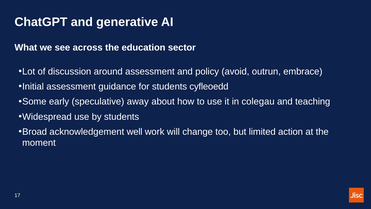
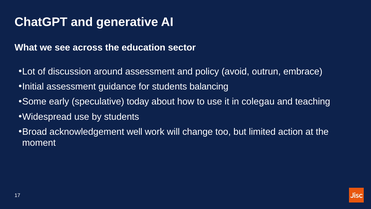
cyfleoedd: cyfleoedd -> balancing
away: away -> today
